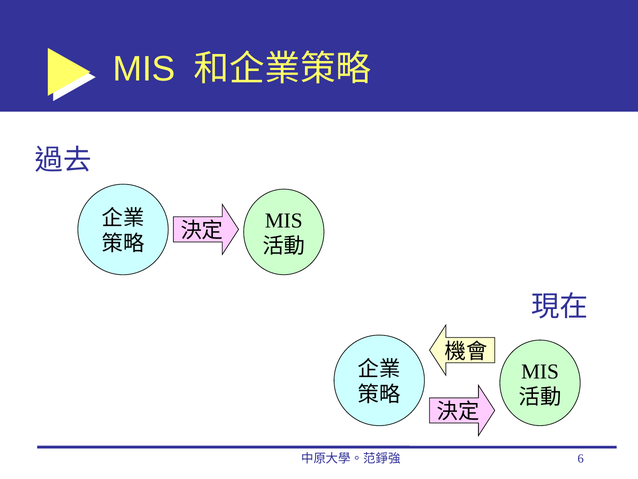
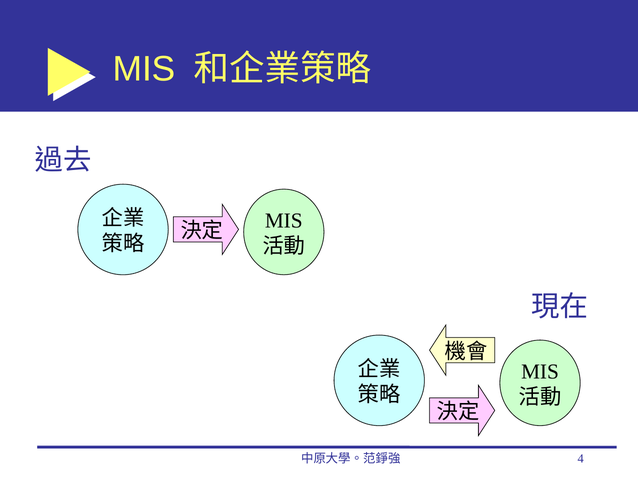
6: 6 -> 4
